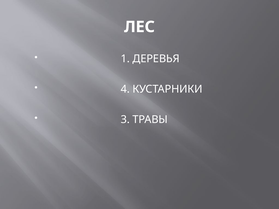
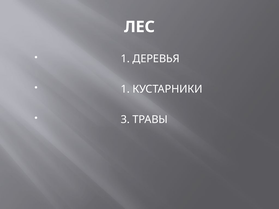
4 at (125, 89): 4 -> 1
